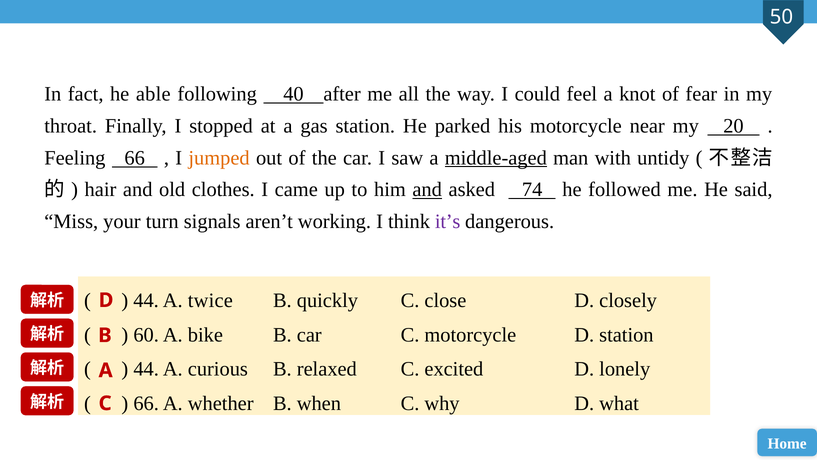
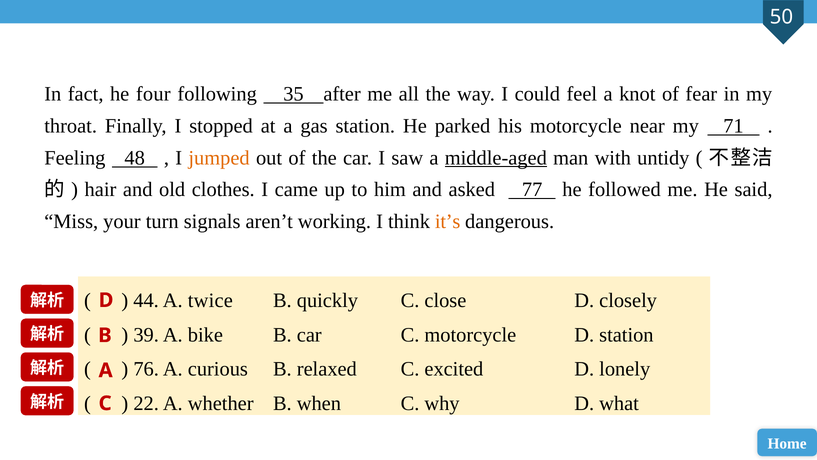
able: able -> four
40: 40 -> 35
20: 20 -> 71
Feeling 66: 66 -> 48
and at (427, 189) underline: present -> none
74: 74 -> 77
it’s colour: purple -> orange
60: 60 -> 39
44 at (146, 369): 44 -> 76
66 at (146, 403): 66 -> 22
